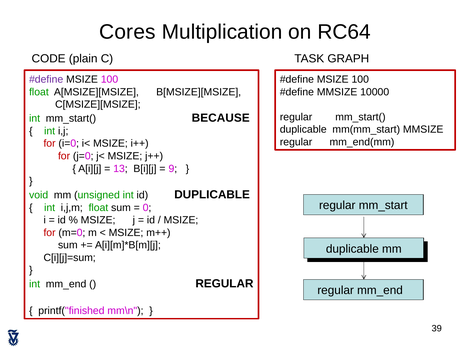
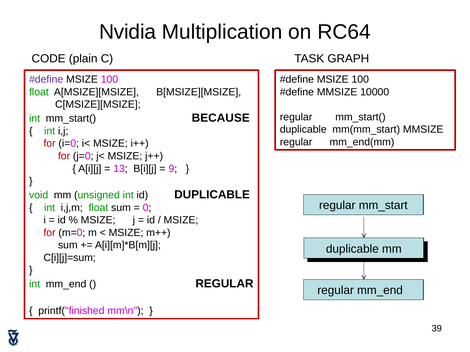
Cores: Cores -> Nvidia
